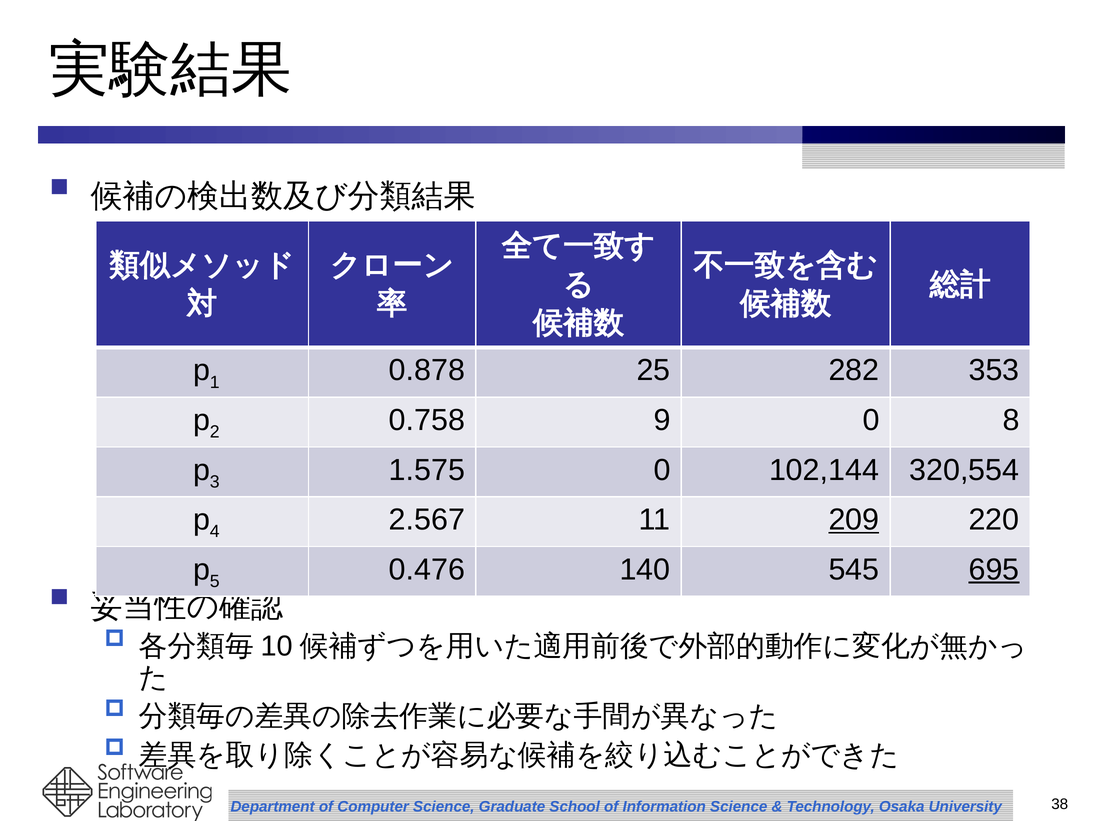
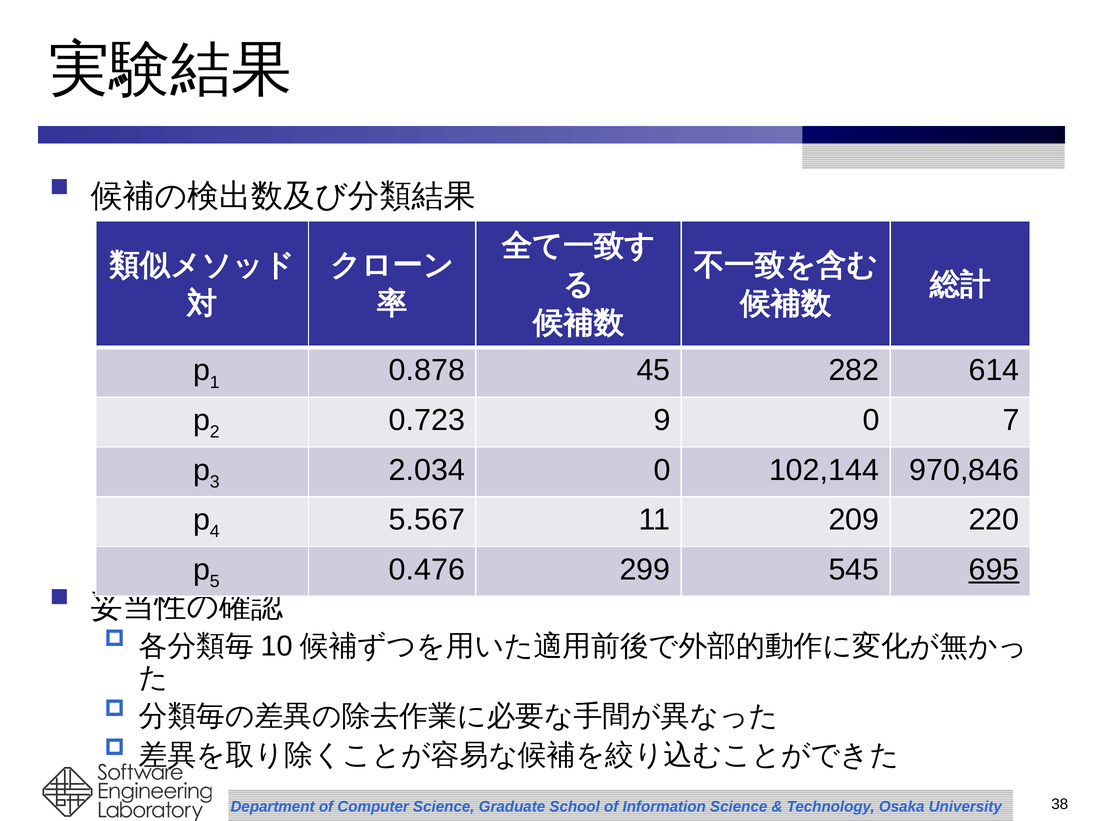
25: 25 -> 45
353: 353 -> 614
0.758: 0.758 -> 0.723
8: 8 -> 7
1.575: 1.575 -> 2.034
320,554: 320,554 -> 970,846
2.567: 2.567 -> 5.567
209 underline: present -> none
140: 140 -> 299
